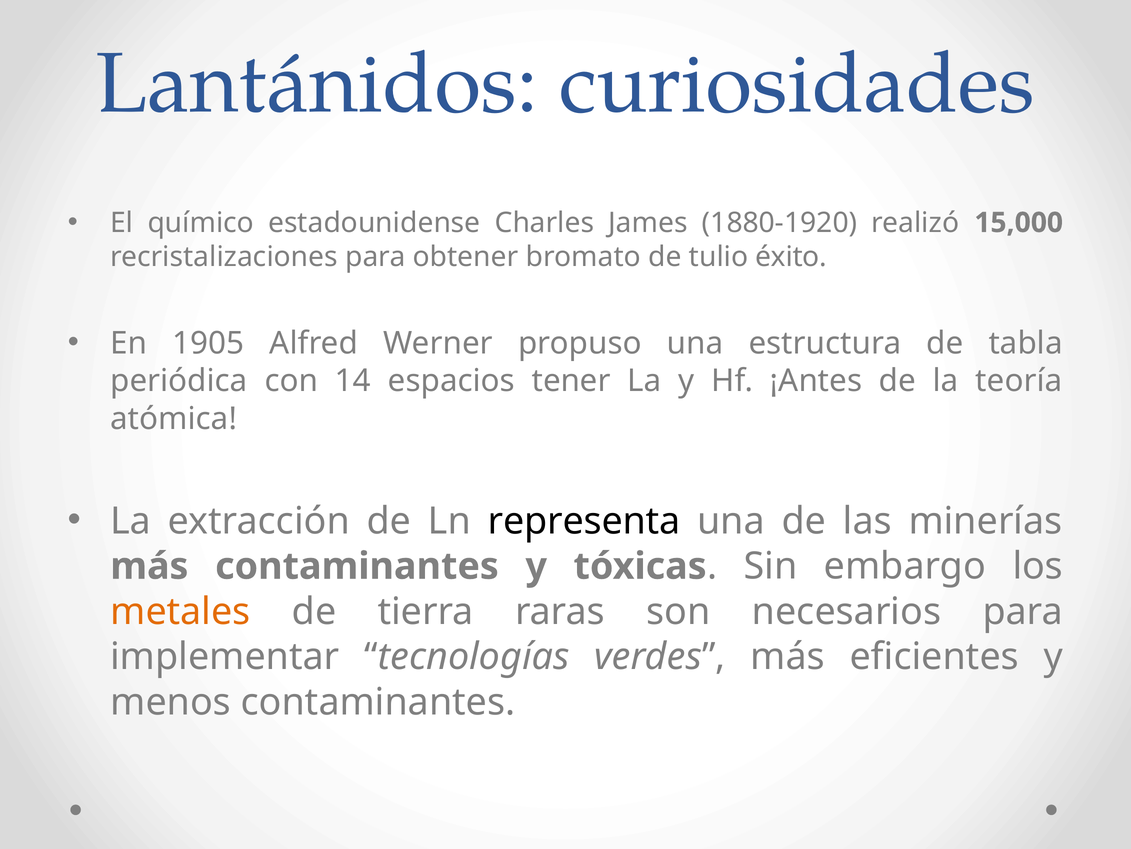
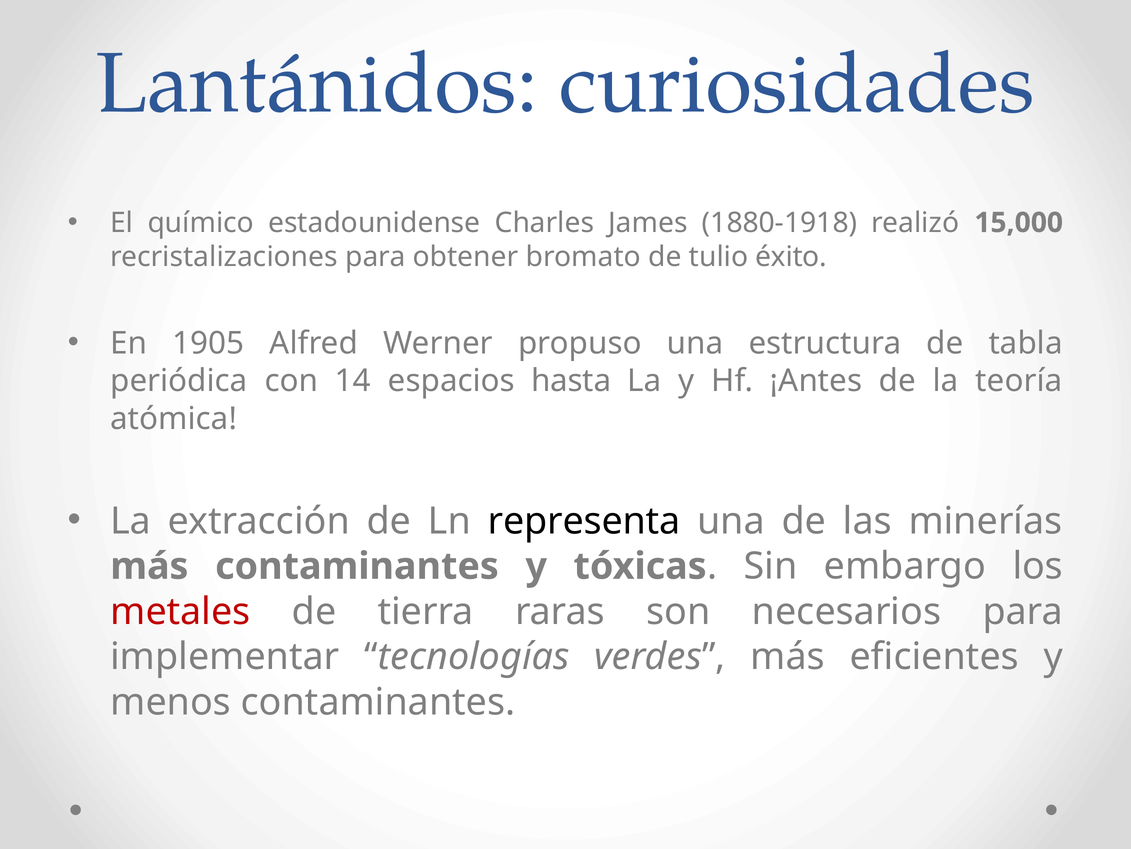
1880-1920: 1880-1920 -> 1880-1918
tener: tener -> hasta
metales colour: orange -> red
